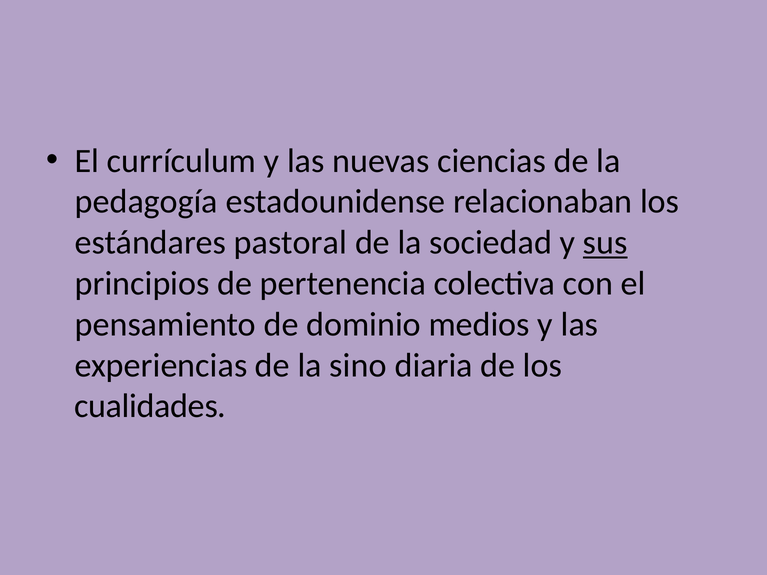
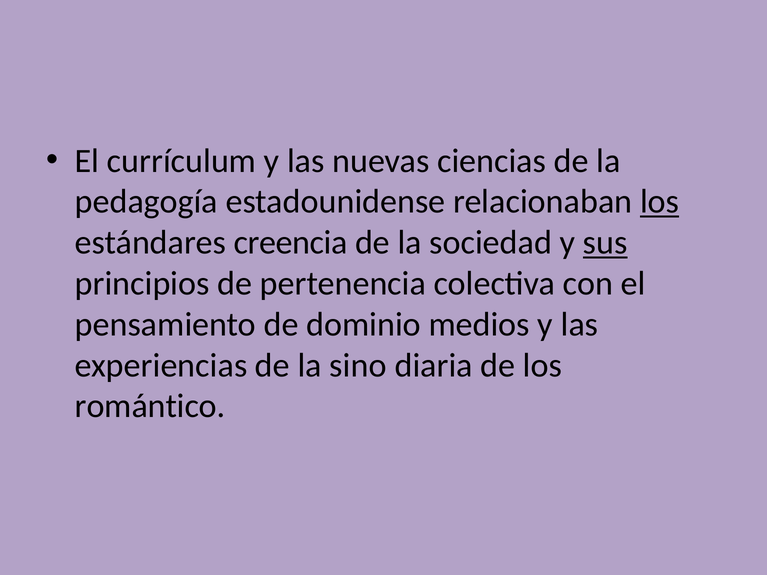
los at (660, 202) underline: none -> present
pastoral: pastoral -> creencia
cualidades: cualidades -> romántico
